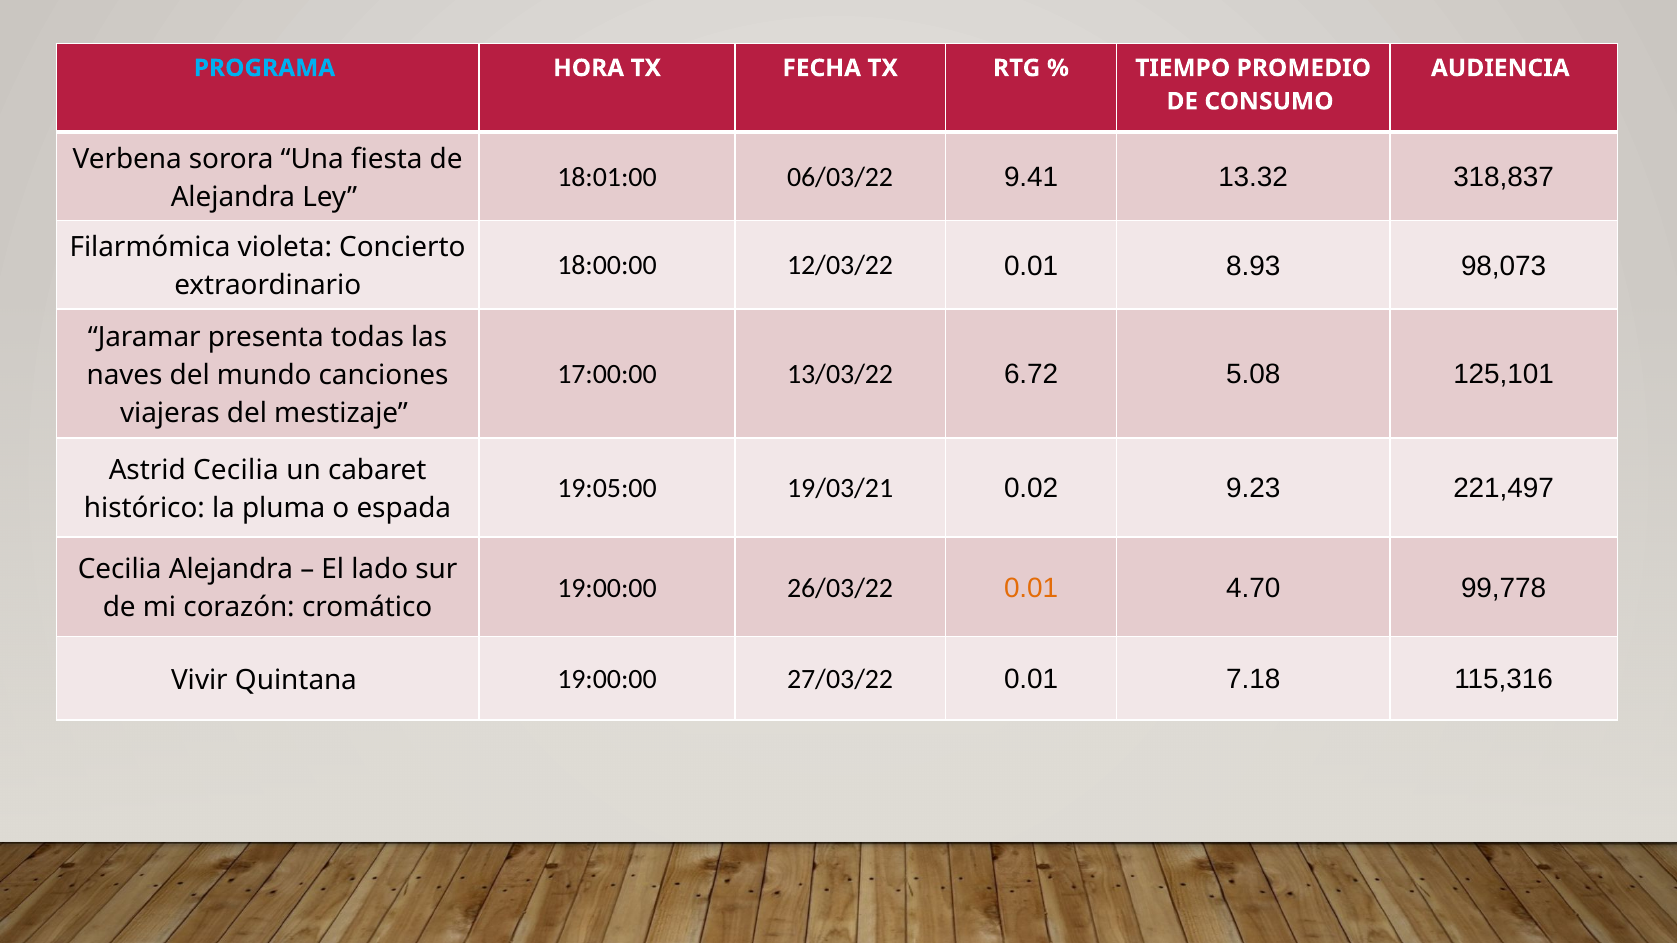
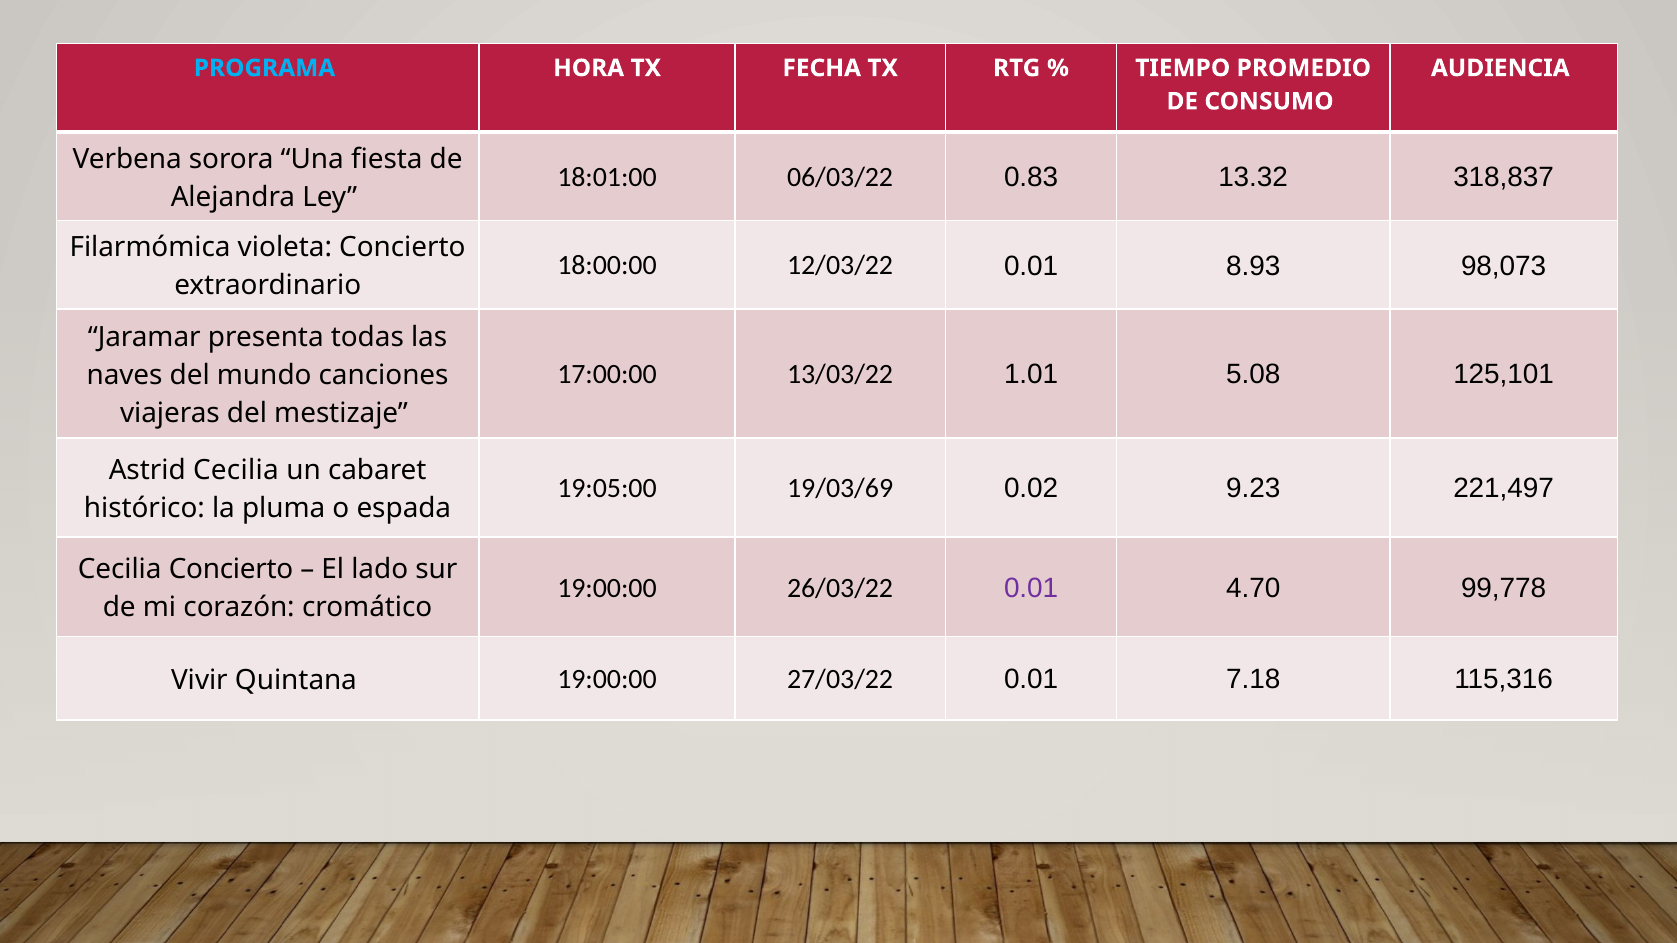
9.41: 9.41 -> 0.83
6.72: 6.72 -> 1.01
19/03/21: 19/03/21 -> 19/03/69
Cecilia Alejandra: Alejandra -> Concierto
0.01 at (1031, 588) colour: orange -> purple
